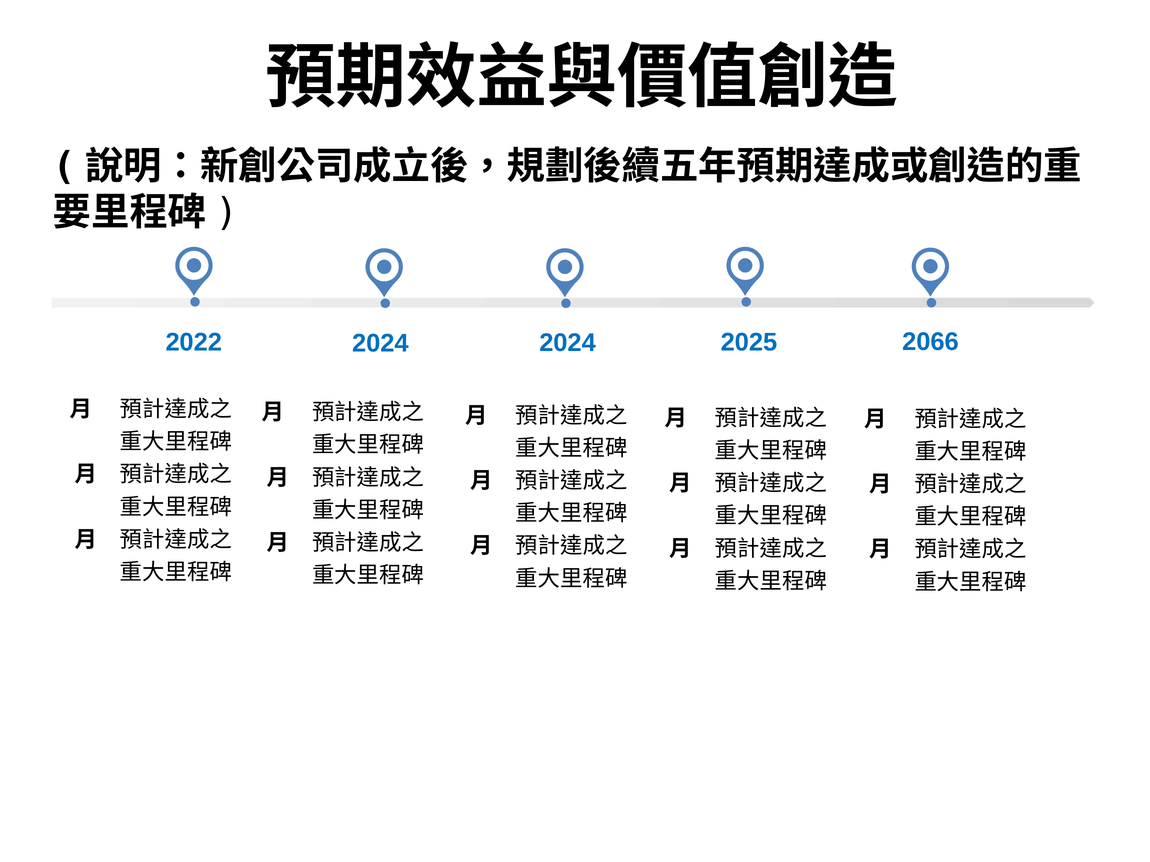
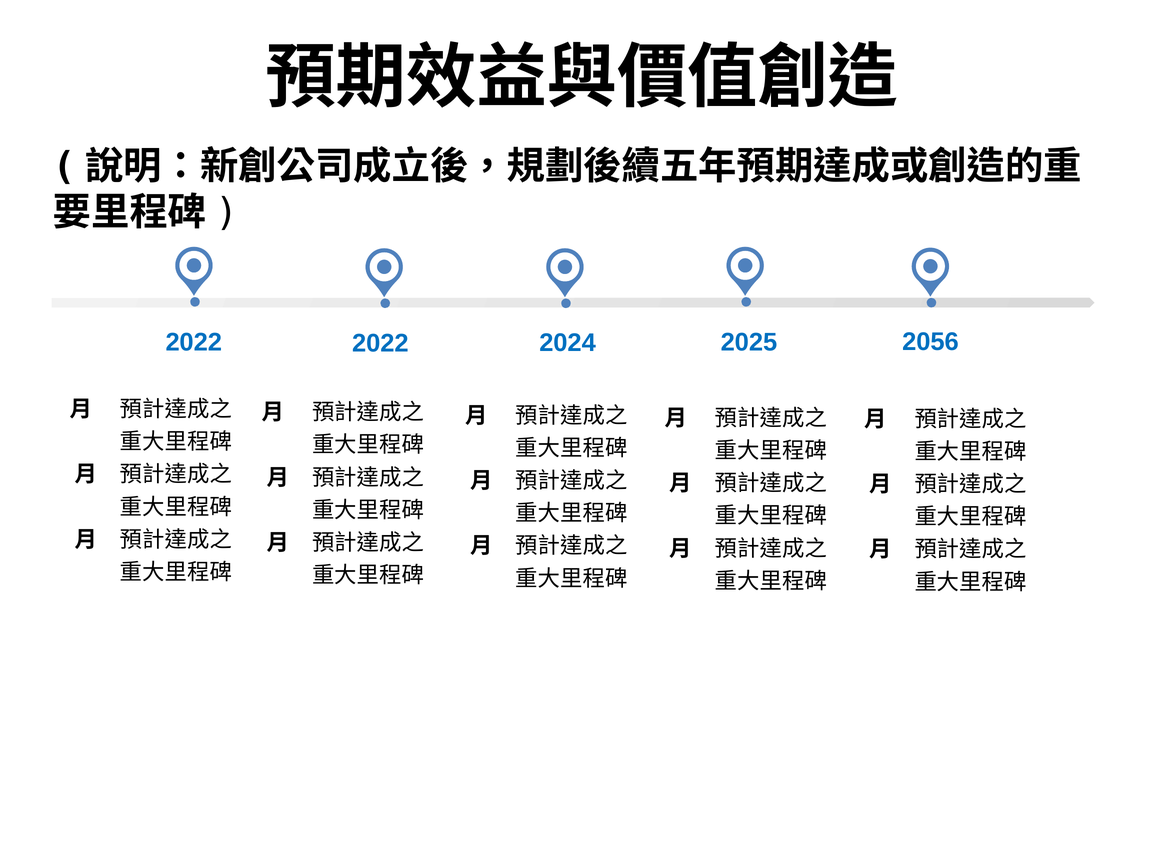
2022 2024: 2024 -> 2022
2066: 2066 -> 2056
